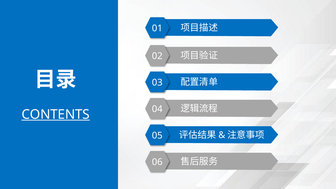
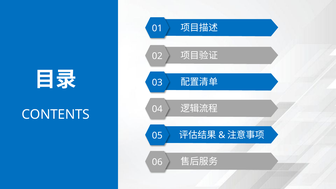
CONTENTS underline: present -> none
